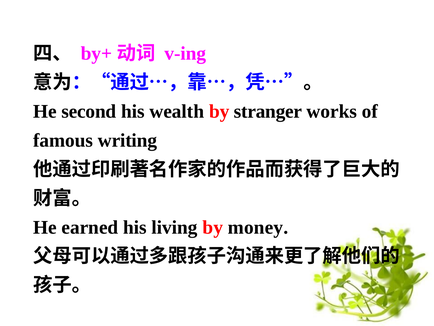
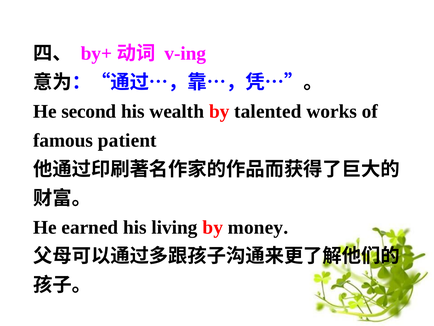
stranger: stranger -> talented
writing: writing -> patient
